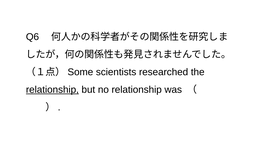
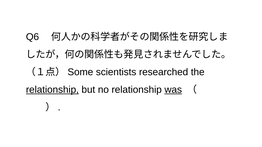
was underline: none -> present
